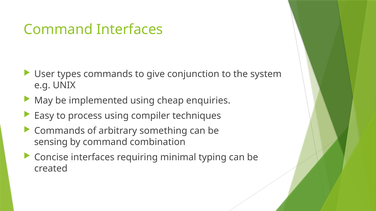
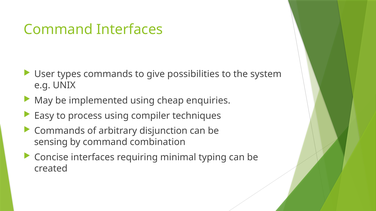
conjunction: conjunction -> possibilities
something: something -> disjunction
